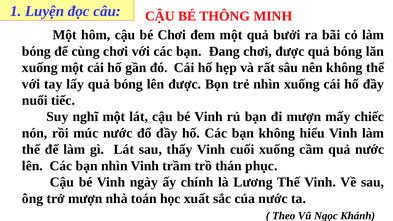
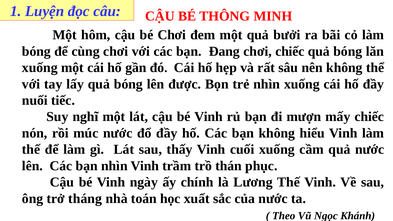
chơi được: được -> chiếc
trở mượn: mượn -> tháng
